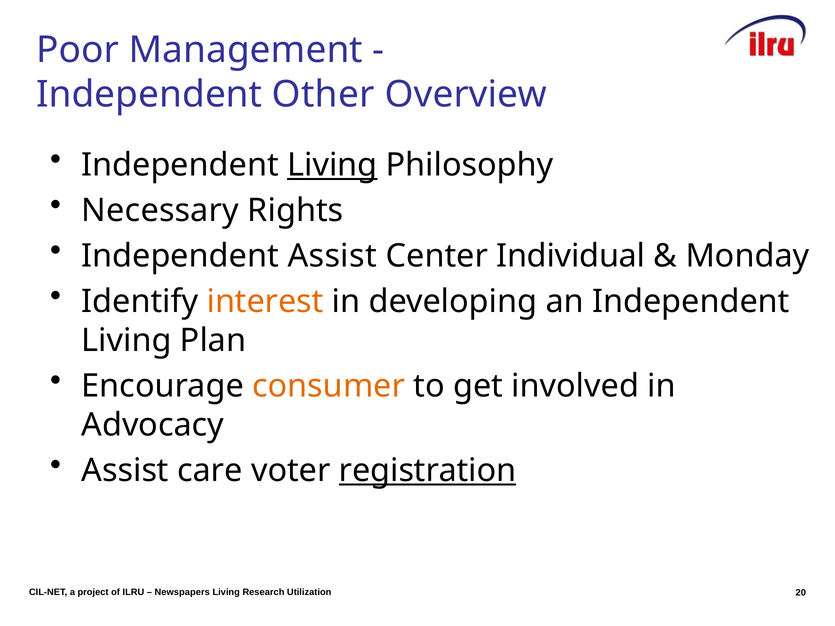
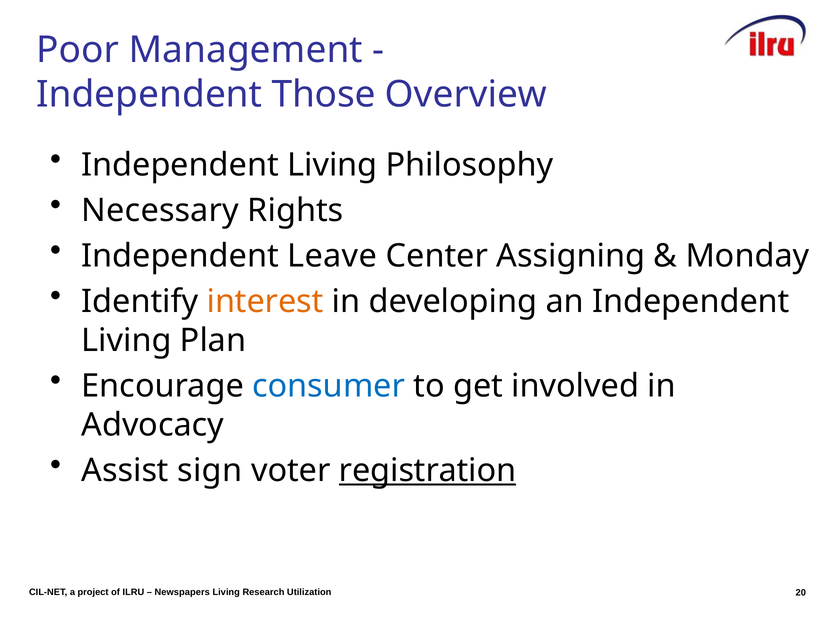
Other: Other -> Those
Living at (332, 165) underline: present -> none
Independent Assist: Assist -> Leave
Individual: Individual -> Assigning
consumer colour: orange -> blue
care: care -> sign
